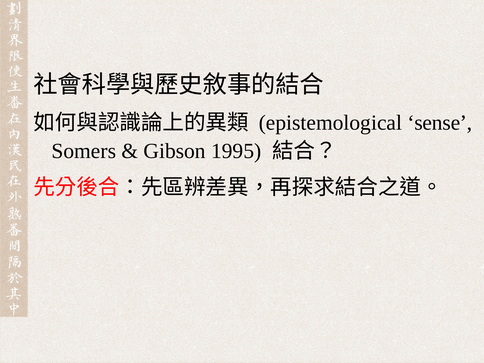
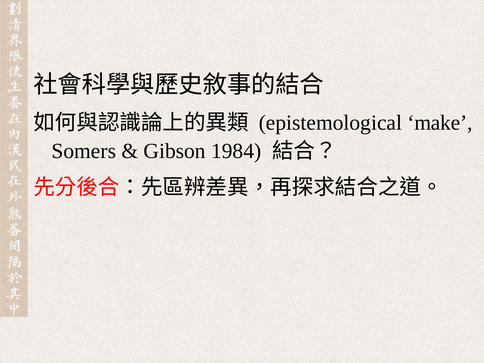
sense: sense -> make
1995: 1995 -> 1984
